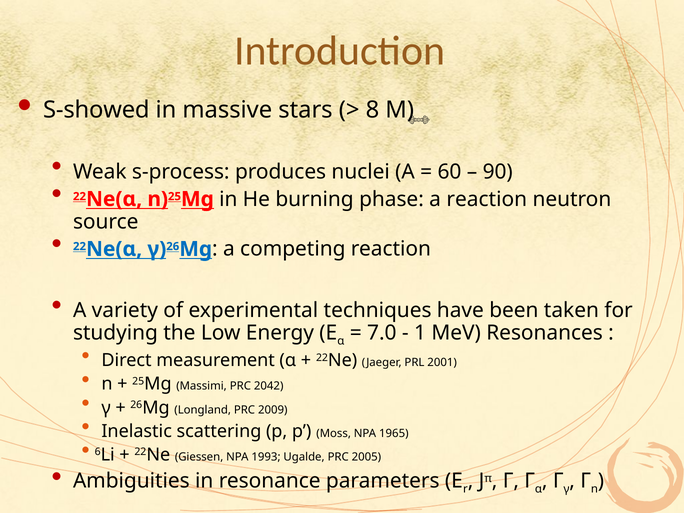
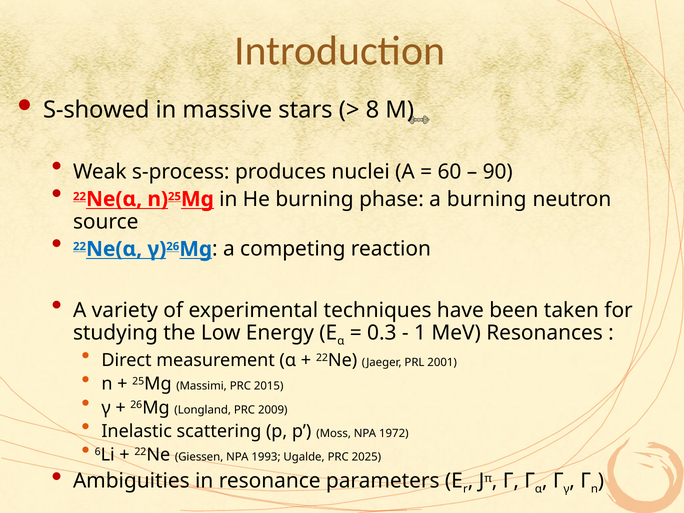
a reaction: reaction -> burning
7.0: 7.0 -> 0.3
2042: 2042 -> 2015
1965: 1965 -> 1972
2005: 2005 -> 2025
